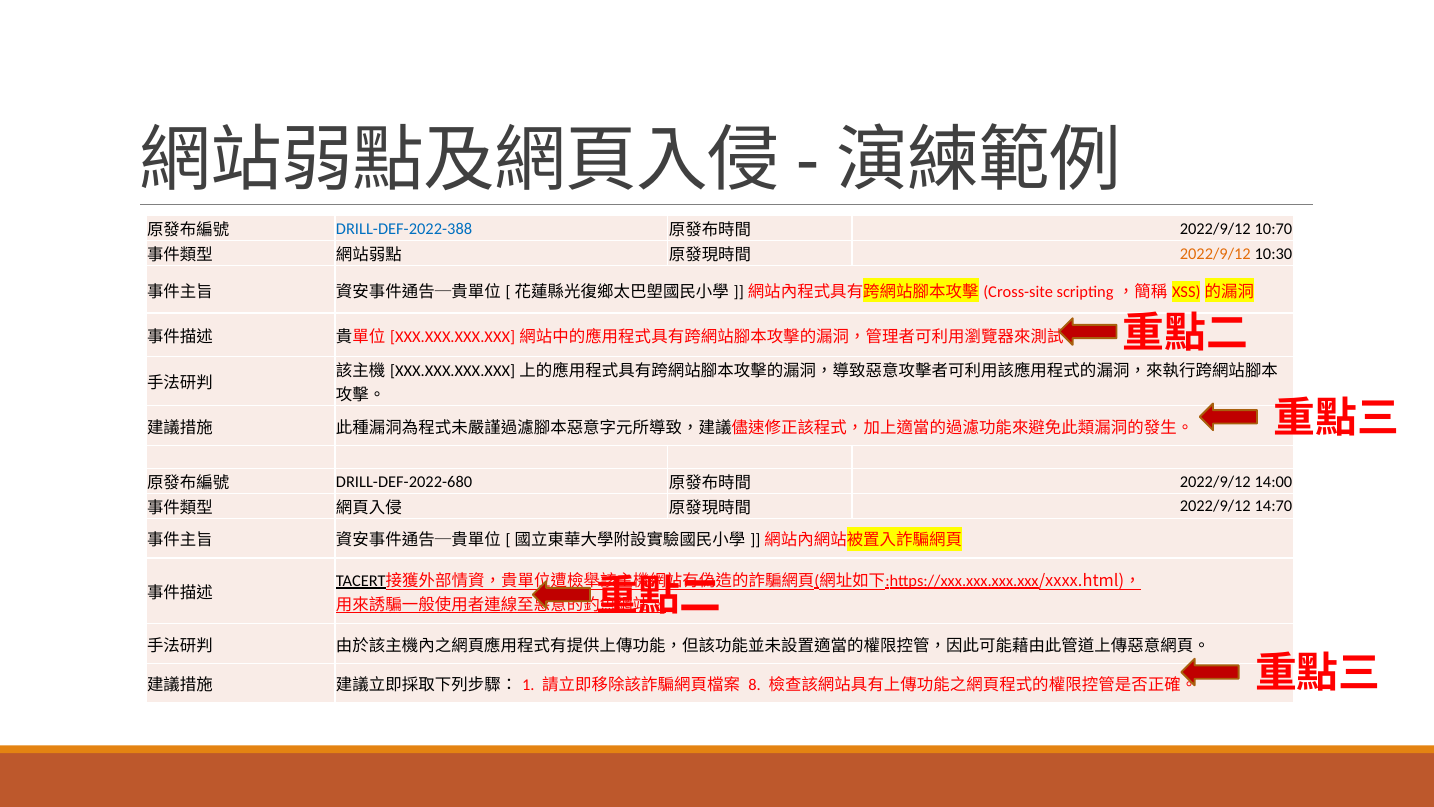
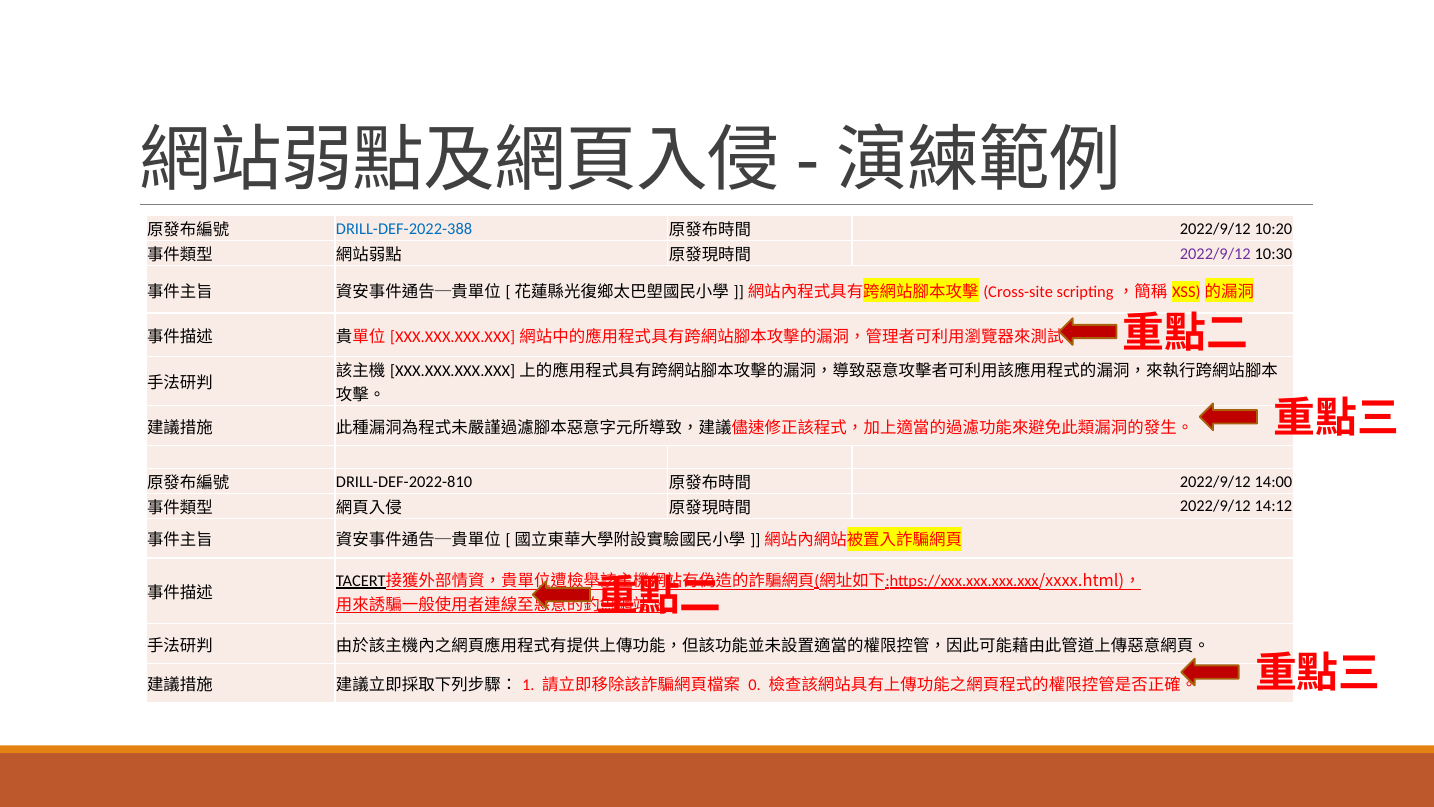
10:70: 10:70 -> 10:20
2022/9/12 at (1215, 254) colour: orange -> purple
DRILL-DEF-2022-680: DRILL-DEF-2022-680 -> DRILL-DEF-2022-810
14:70: 14:70 -> 14:12
8: 8 -> 0
